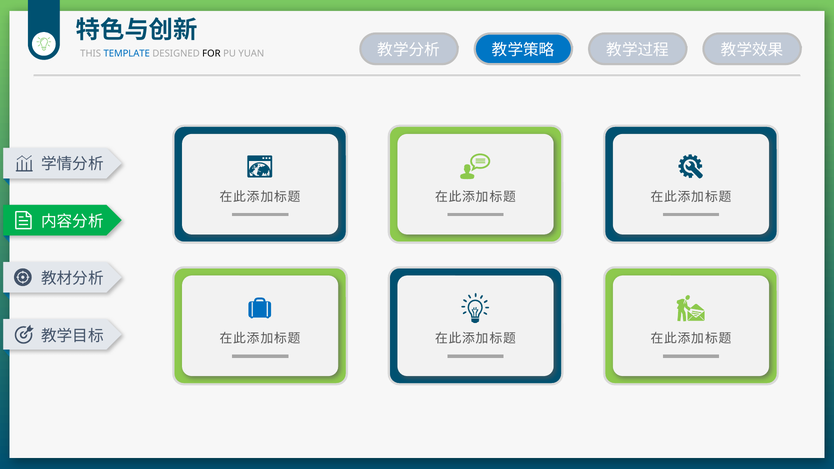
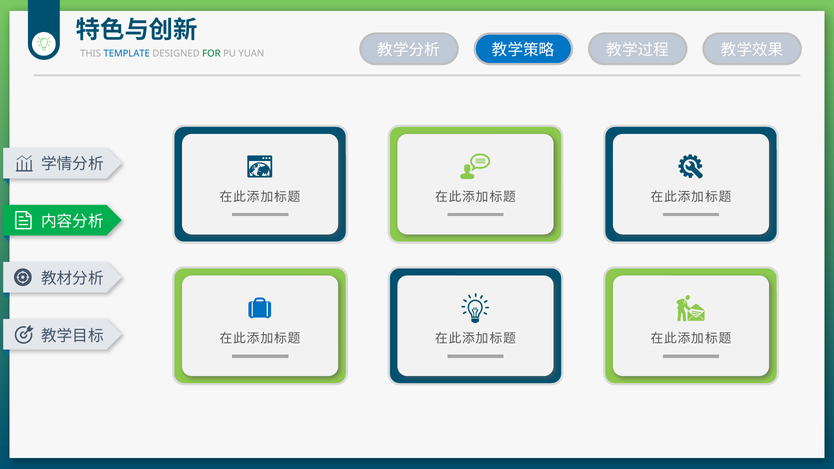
FOR colour: black -> green
